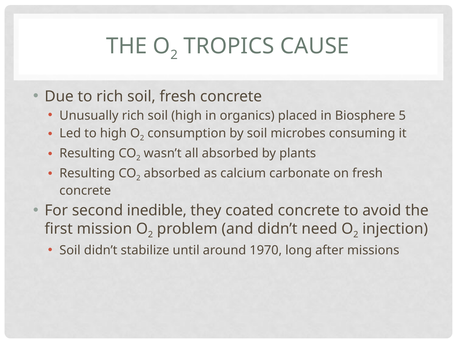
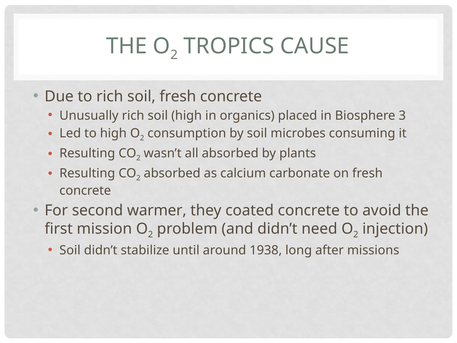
5: 5 -> 3
inedible: inedible -> warmer
1970: 1970 -> 1938
